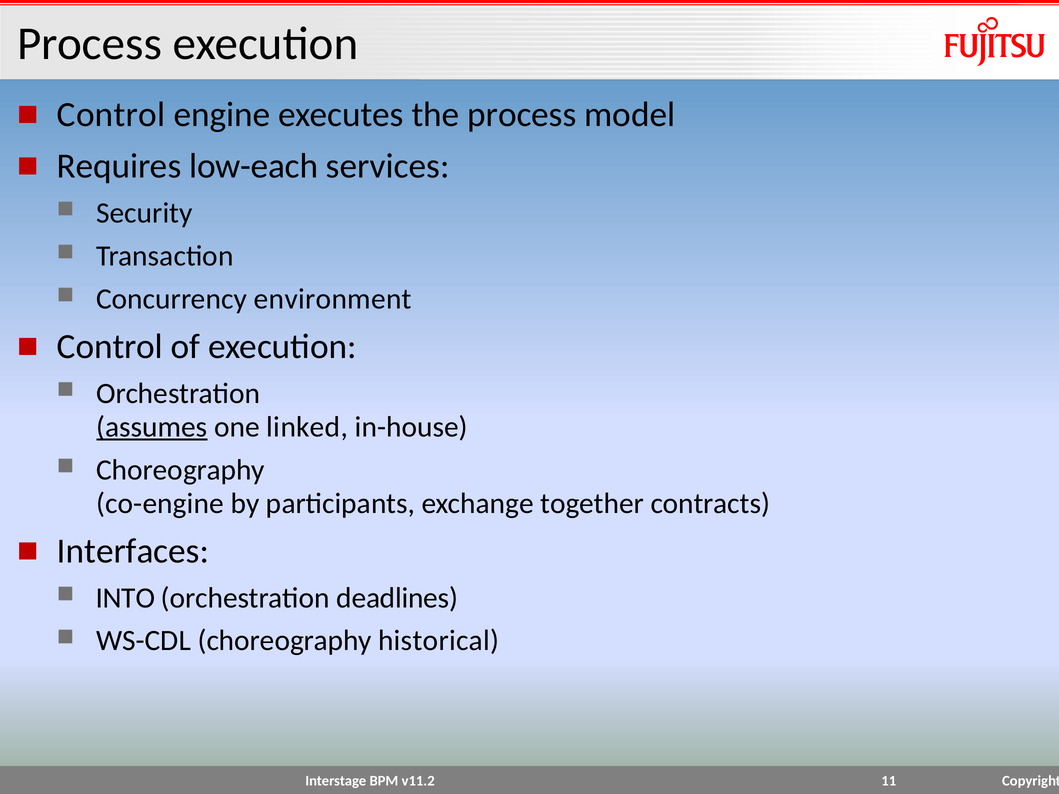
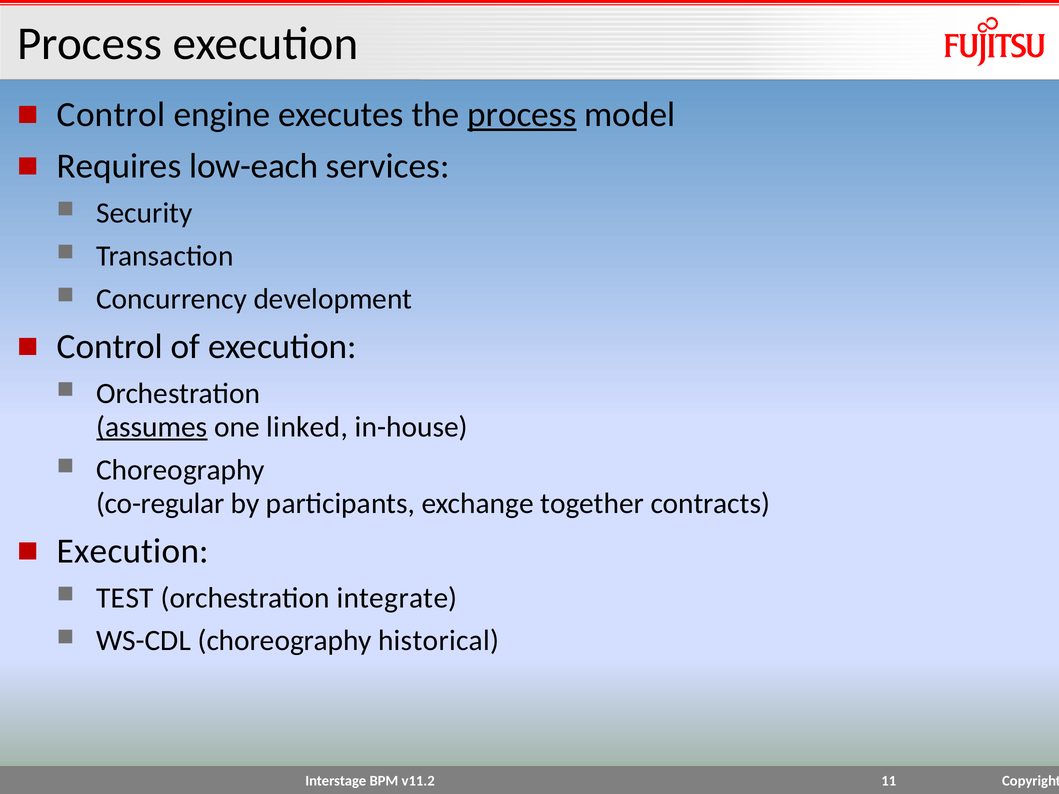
process at (522, 115) underline: none -> present
environment: environment -> development
co-engine: co-engine -> co-regular
Interfaces at (133, 551): Interfaces -> Execution
INTO: INTO -> TEST
deadlines: deadlines -> integrate
